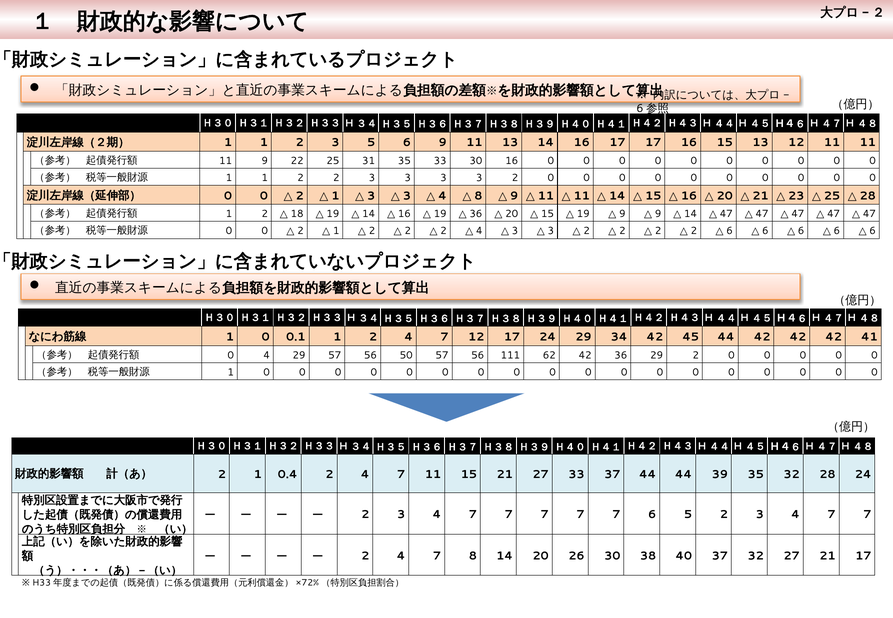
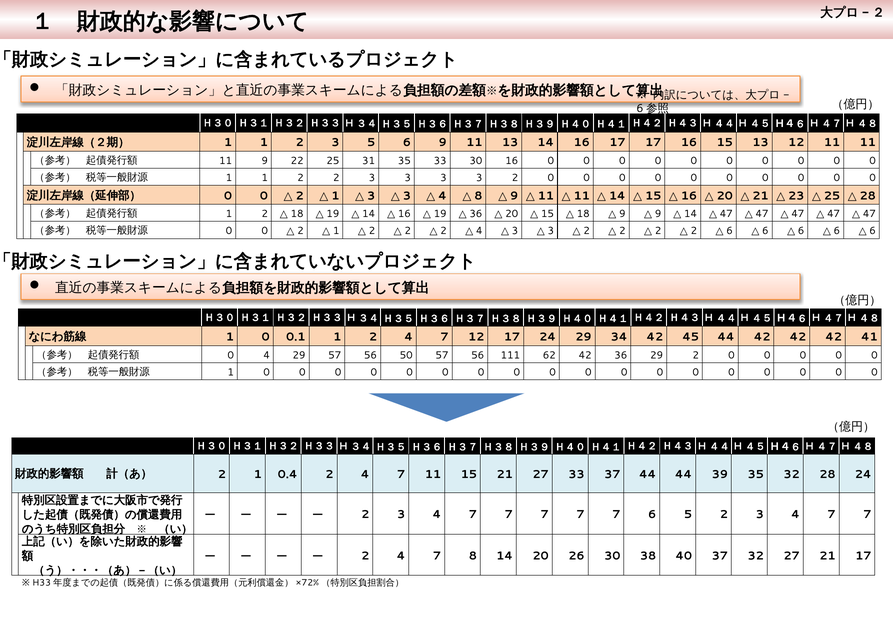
19 at (583, 214): 19 -> 18
